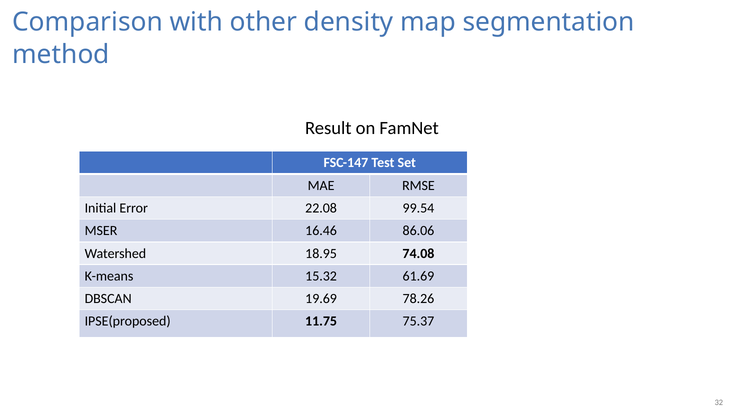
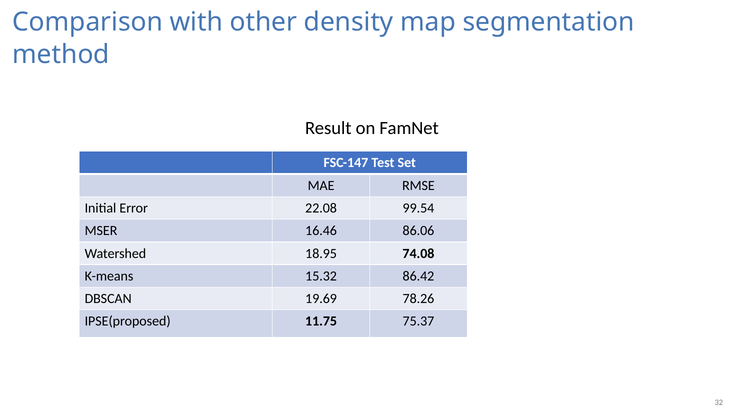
61.69: 61.69 -> 86.42
